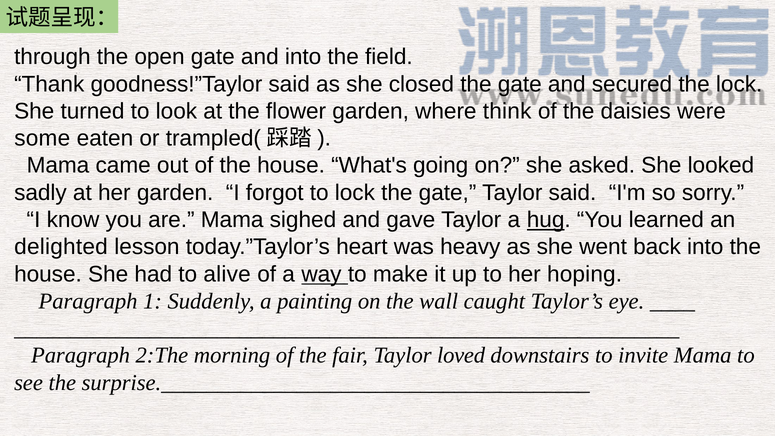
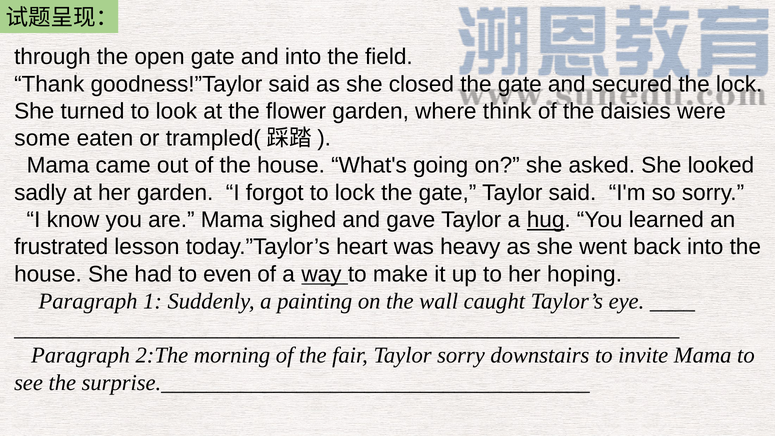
delighted: delighted -> frustrated
alive: alive -> even
Taylor loved: loved -> sorry
